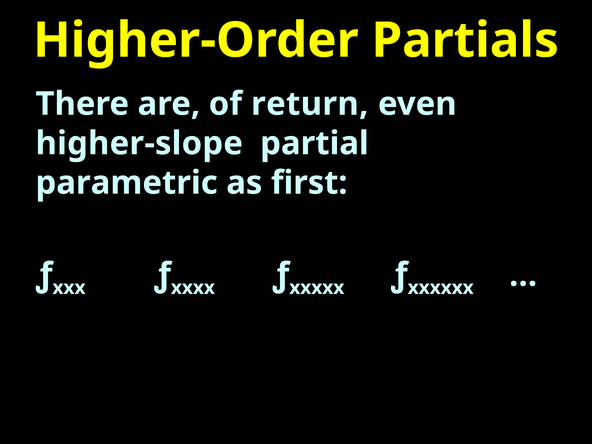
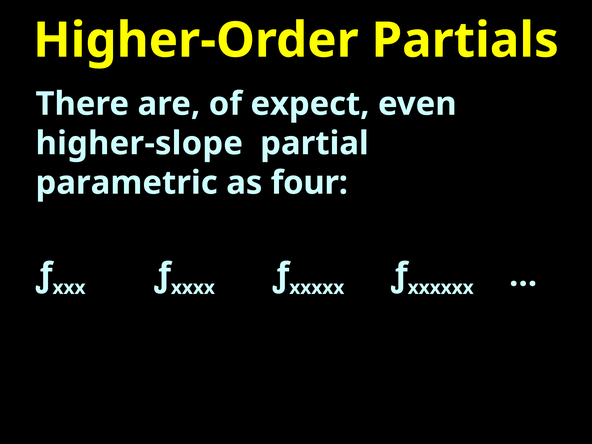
return: return -> expect
first: first -> four
